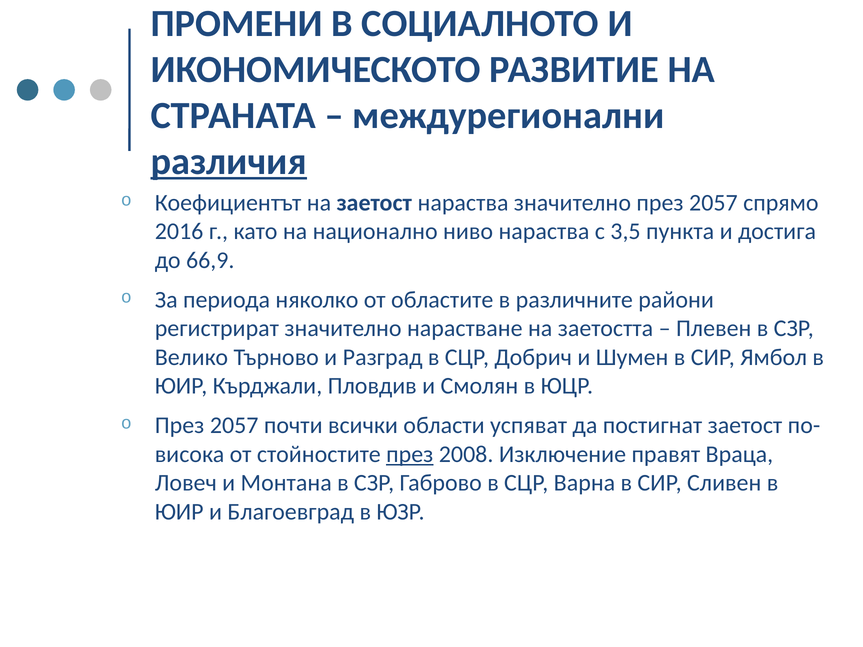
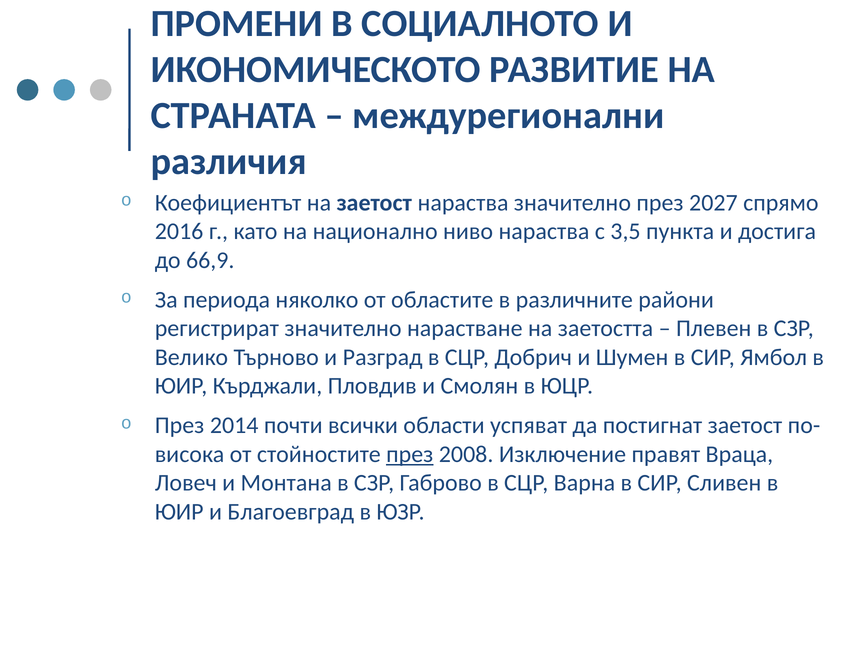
различия underline: present -> none
значително през 2057: 2057 -> 2027
2057 at (234, 426): 2057 -> 2014
